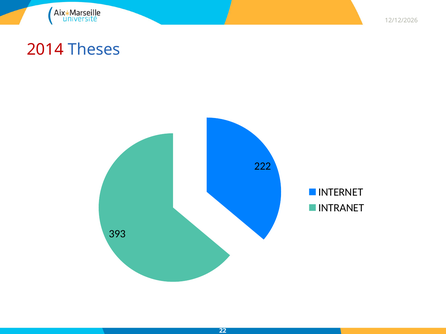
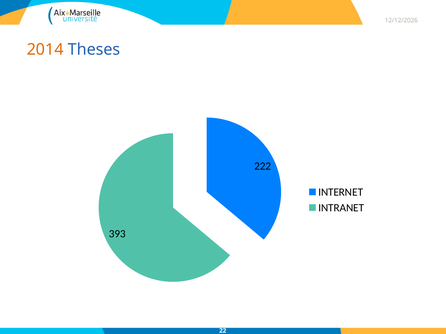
2014 colour: red -> orange
